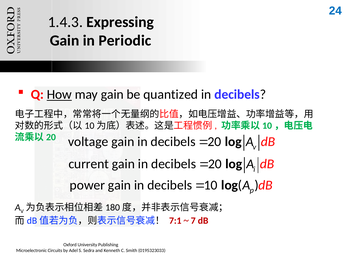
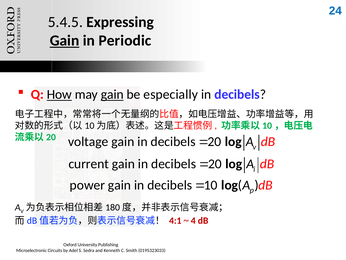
1.4.3: 1.4.3 -> 5.4.5
Gain at (65, 41) underline: none -> present
gain at (112, 94) underline: none -> present
quantized: quantized -> especially
7:1: 7:1 -> 4:1
7: 7 -> 4
